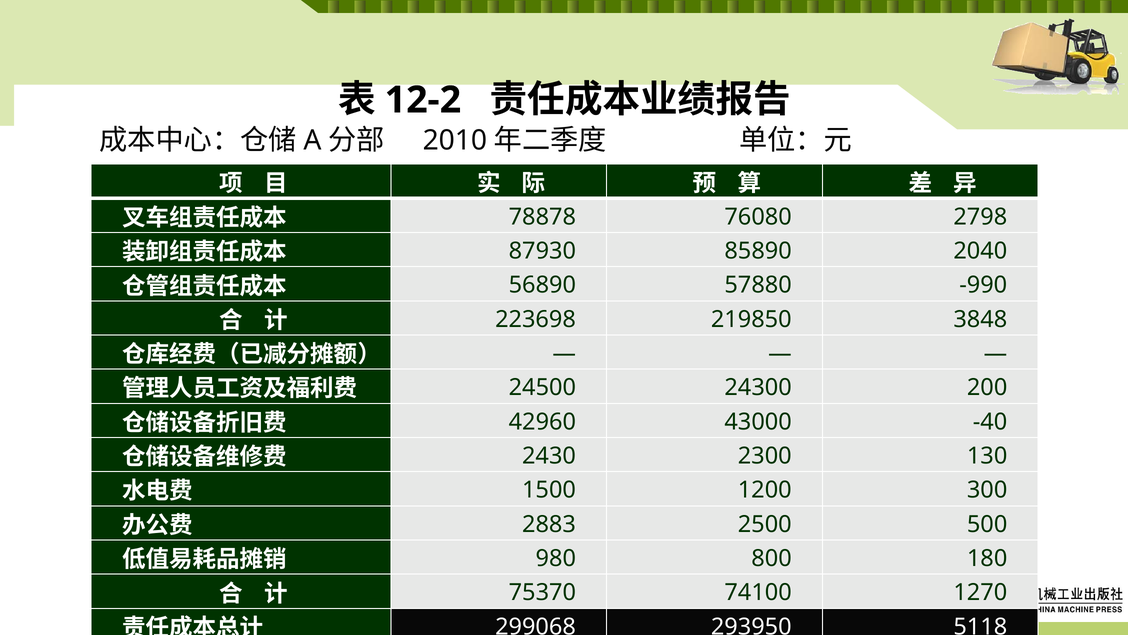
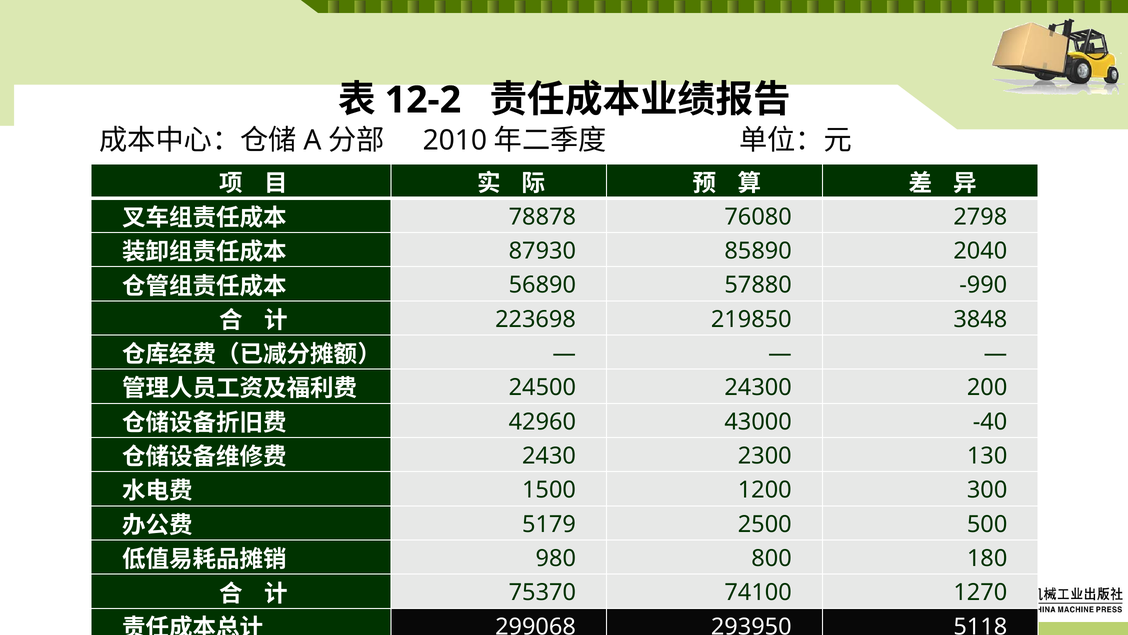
2883: 2883 -> 5179
